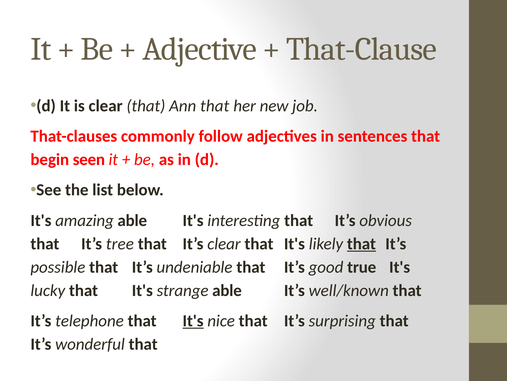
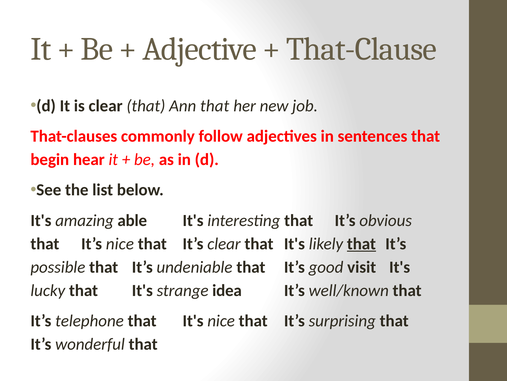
seen: seen -> hear
It’s tree: tree -> nice
true: true -> visit
strange able: able -> idea
It's at (193, 320) underline: present -> none
